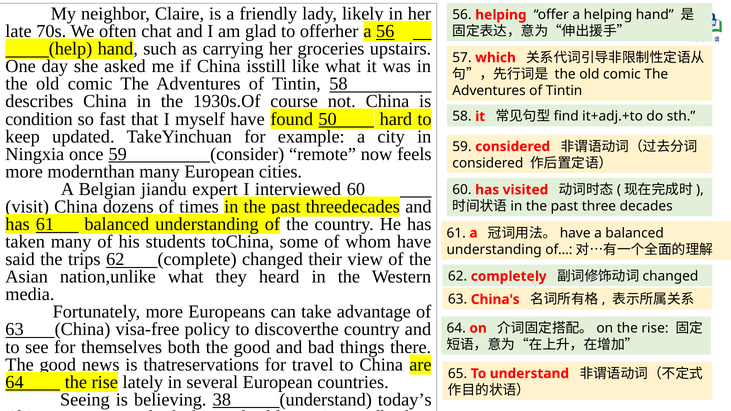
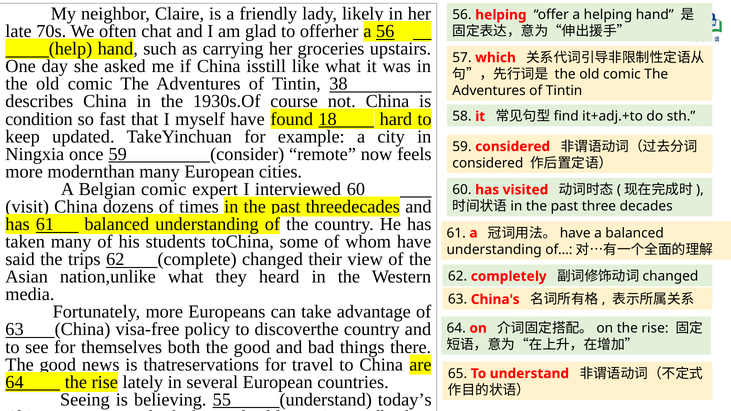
58 at (338, 84): 58 -> 38
50: 50 -> 18
Belgian jiandu: jiandu -> comic
38: 38 -> 55
